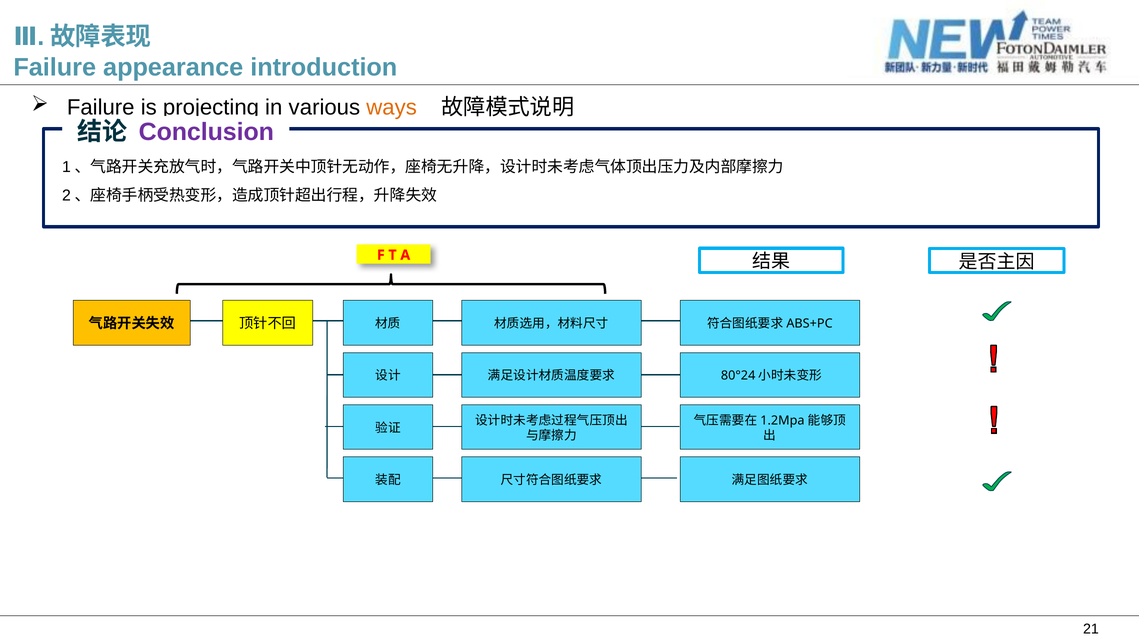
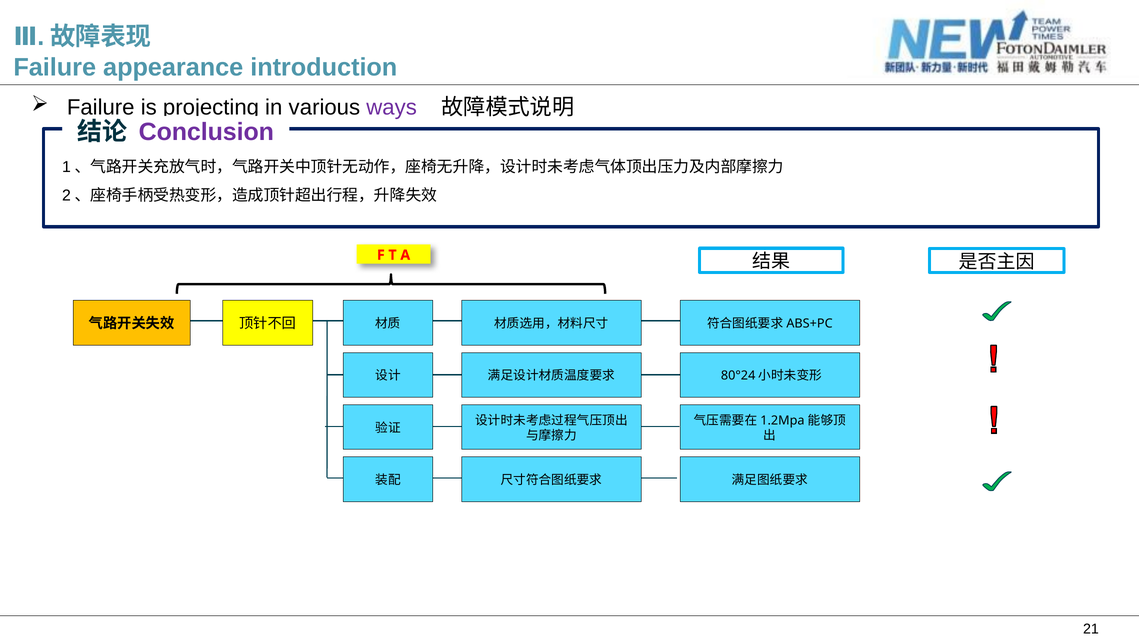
ways colour: orange -> purple
